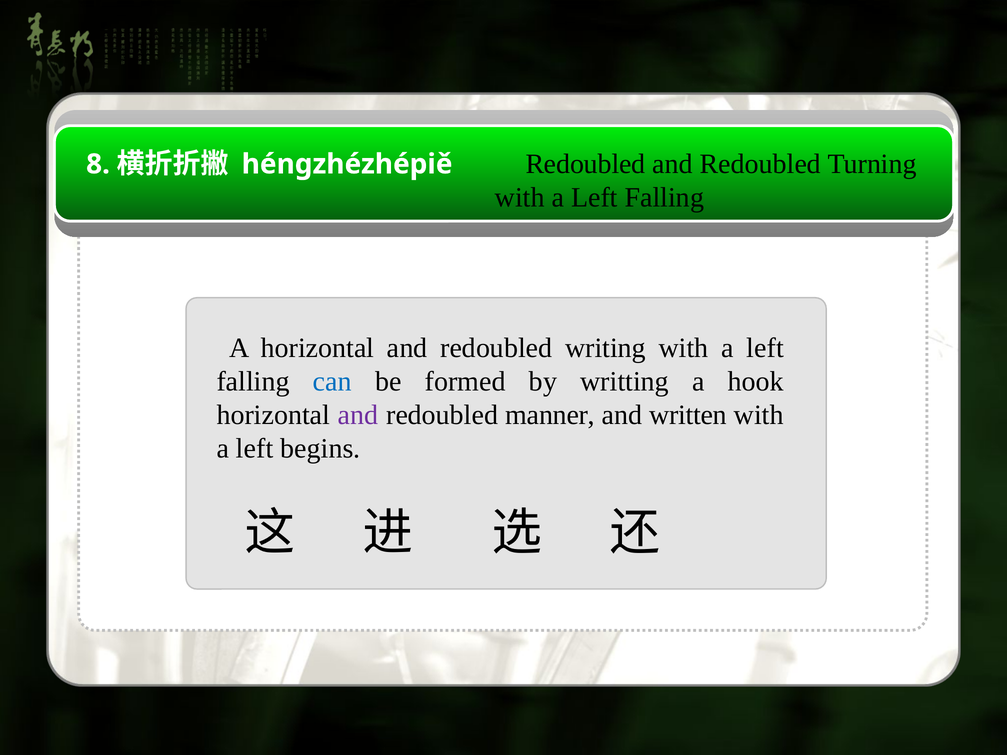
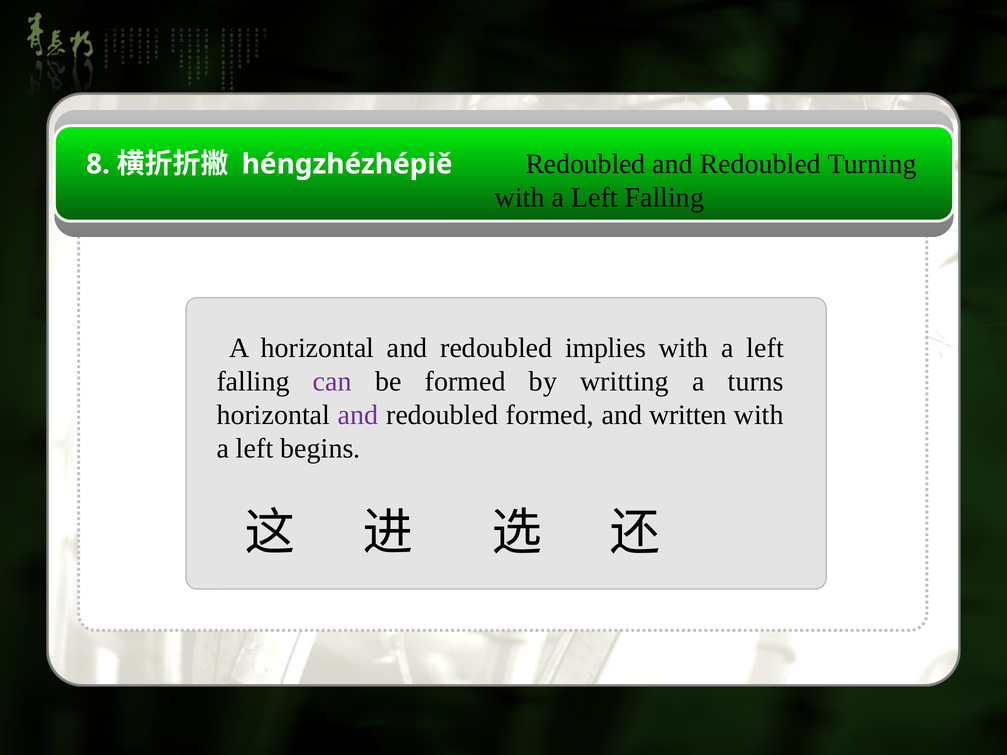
writing: writing -> implies
can colour: blue -> purple
hook: hook -> turns
redoubled manner: manner -> formed
